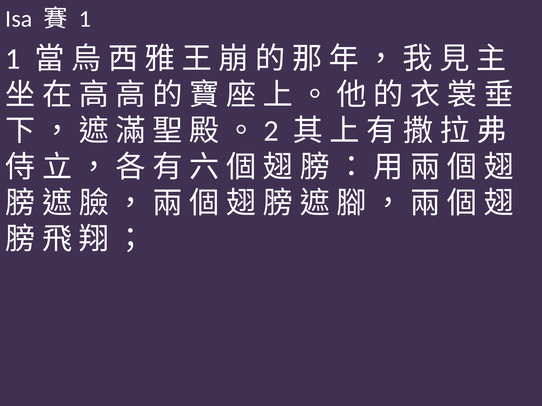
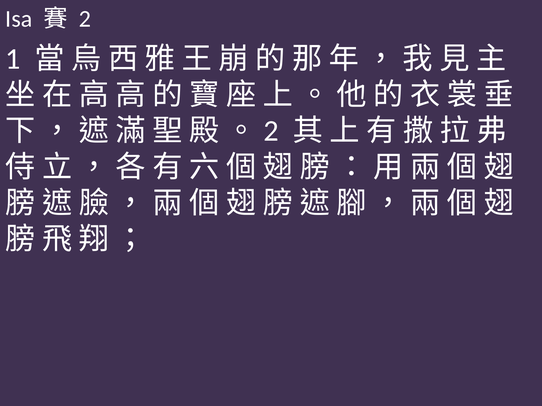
1 at (85, 19): 1 -> 2
